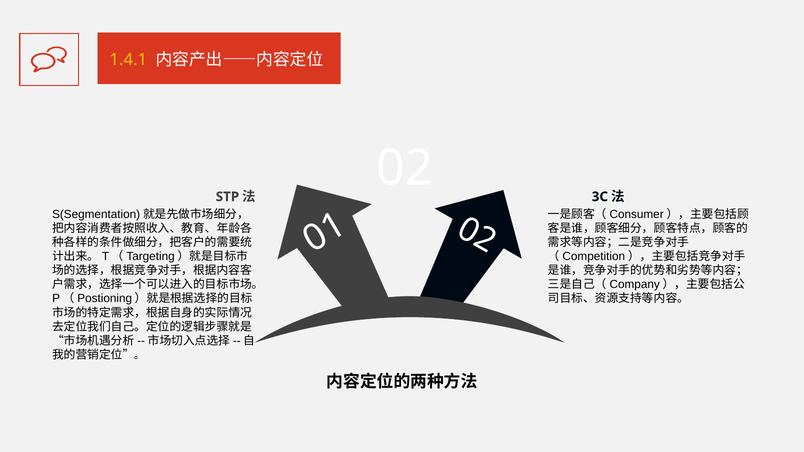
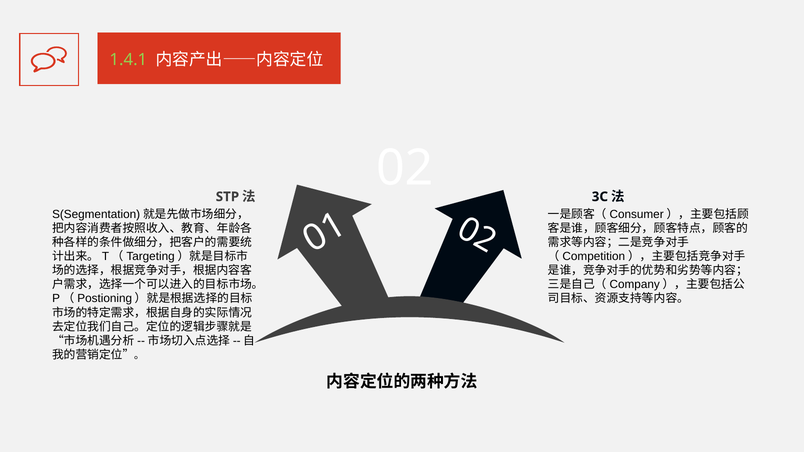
1.4.1 colour: yellow -> light green
